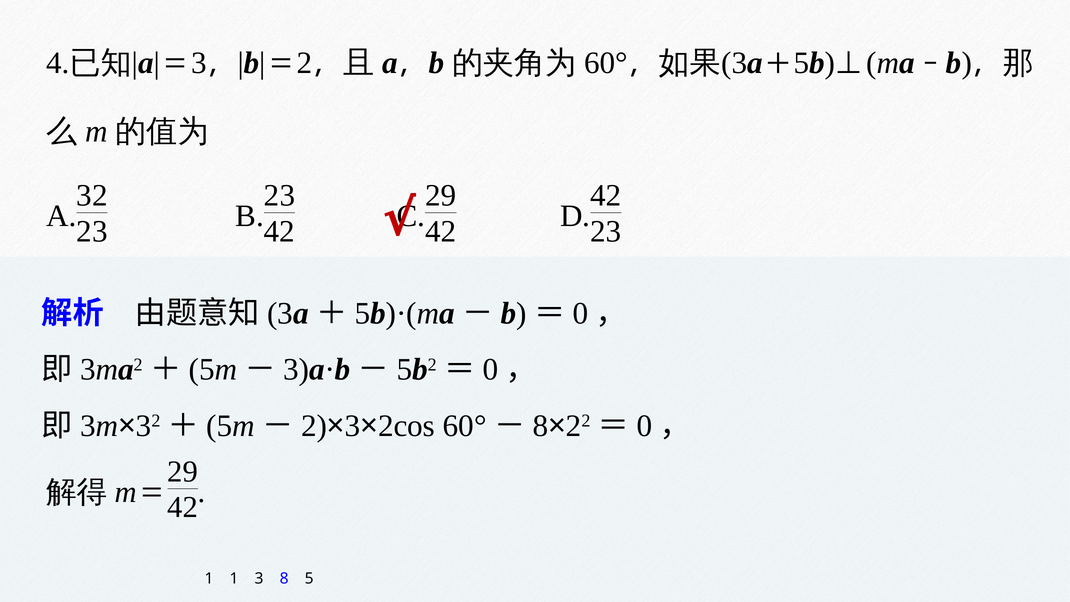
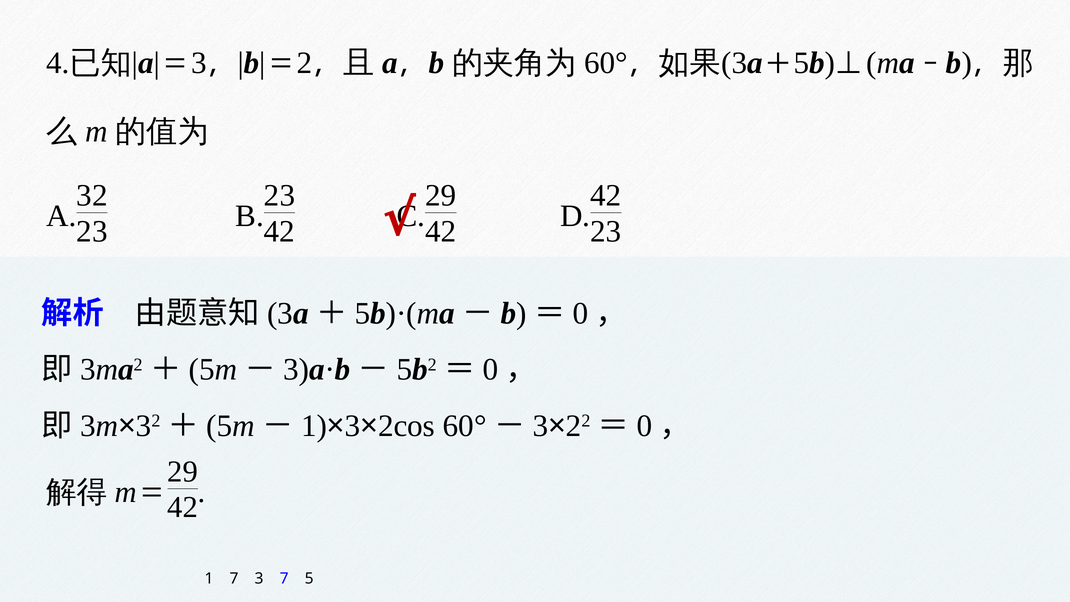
2 at (314, 426): 2 -> 1
8 at (540, 426): 8 -> 3
1 1: 1 -> 7
3 8: 8 -> 7
